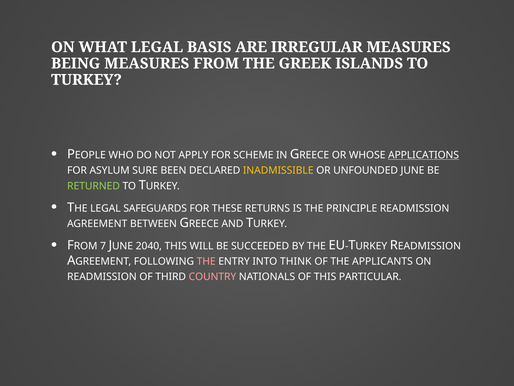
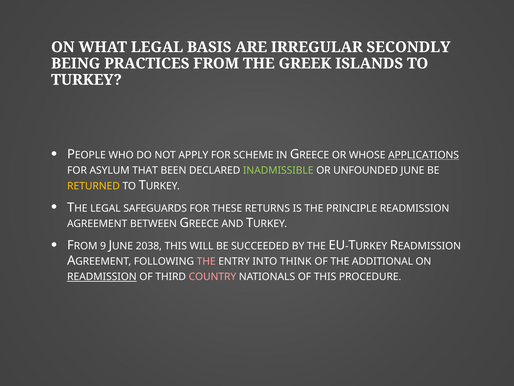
IRREGULAR MEASURES: MEASURES -> SECONDLY
BEING MEASURES: MEASURES -> PRACTICES
SURE: SURE -> THAT
INADMISSIBLE colour: yellow -> light green
RETURNED colour: light green -> yellow
7: 7 -> 9
2040: 2040 -> 2038
APPLICANTS: APPLICANTS -> ADDITIONAL
READMISSION at (102, 277) underline: none -> present
PARTICULAR: PARTICULAR -> PROCEDURE
